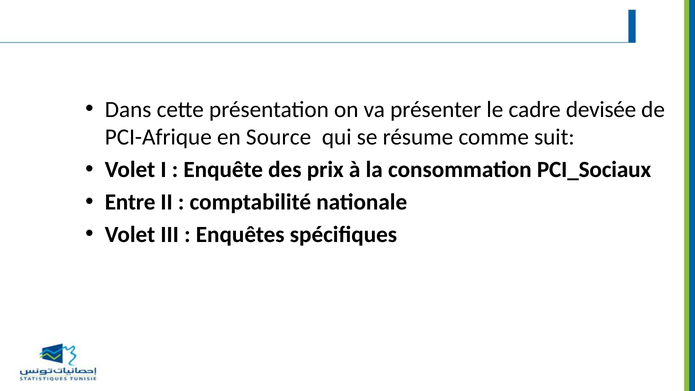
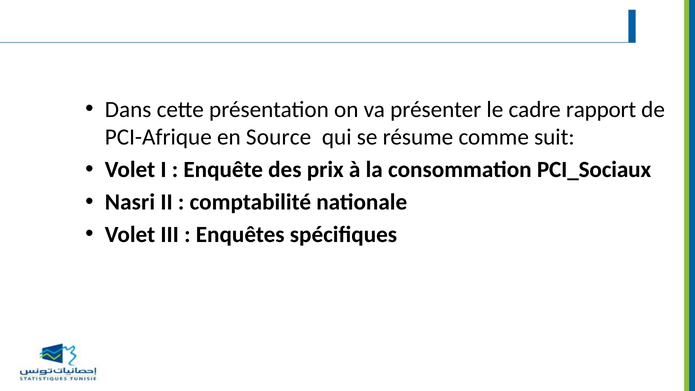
devisée: devisée -> rapport
Entre: Entre -> Nasri
